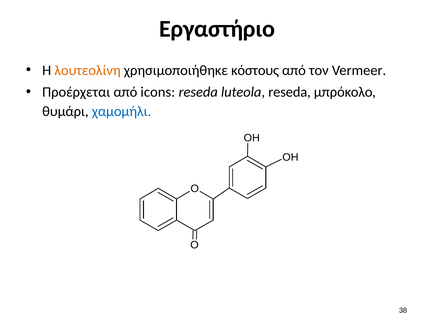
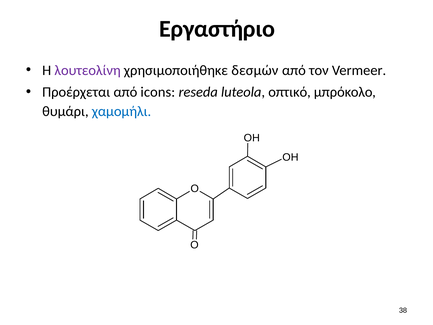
λουτεολίνη colour: orange -> purple
κόστους: κόστους -> δεσμών
luteola reseda: reseda -> οπτικό
